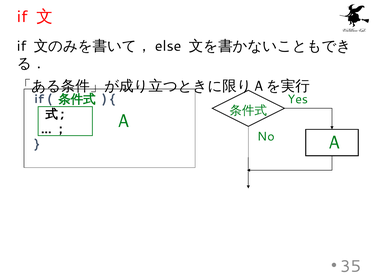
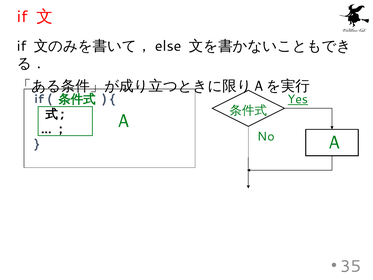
Yes underline: none -> present
